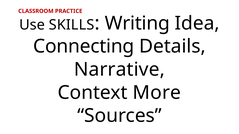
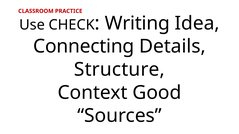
SKILLS: SKILLS -> CHECK
Narrative: Narrative -> Structure
More: More -> Good
